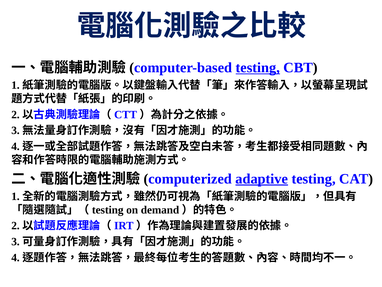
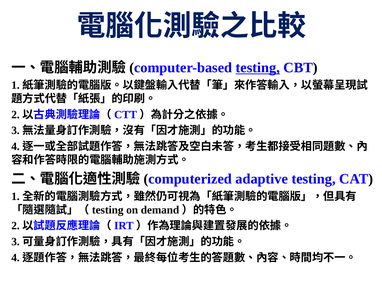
adaptive underline: present -> none
